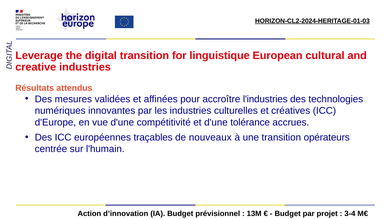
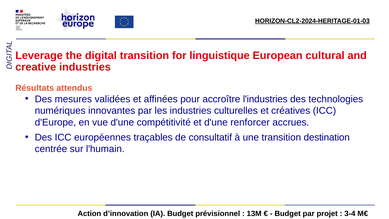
tolérance: tolérance -> renforcer
nouveaux: nouveaux -> consultatif
opérateurs: opérateurs -> destination
